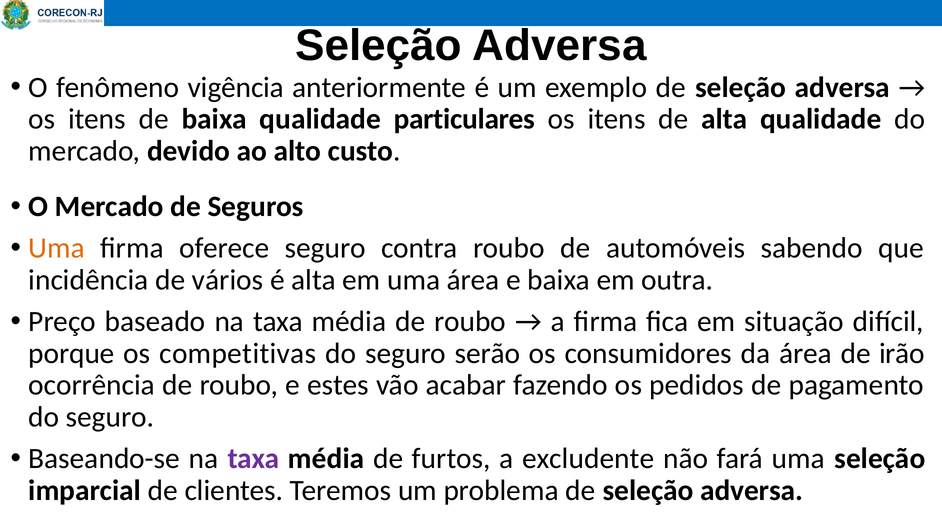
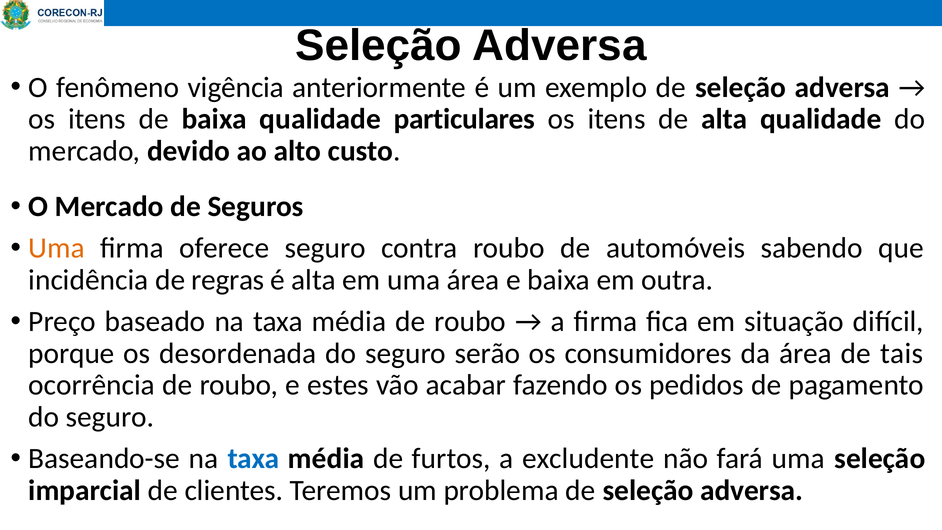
vários: vários -> regras
competitivas: competitivas -> desordenada
irão: irão -> tais
taxa at (254, 459) colour: purple -> blue
